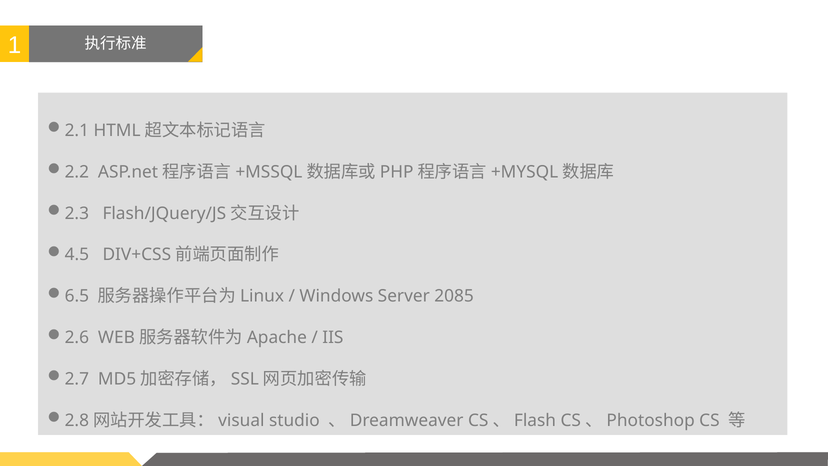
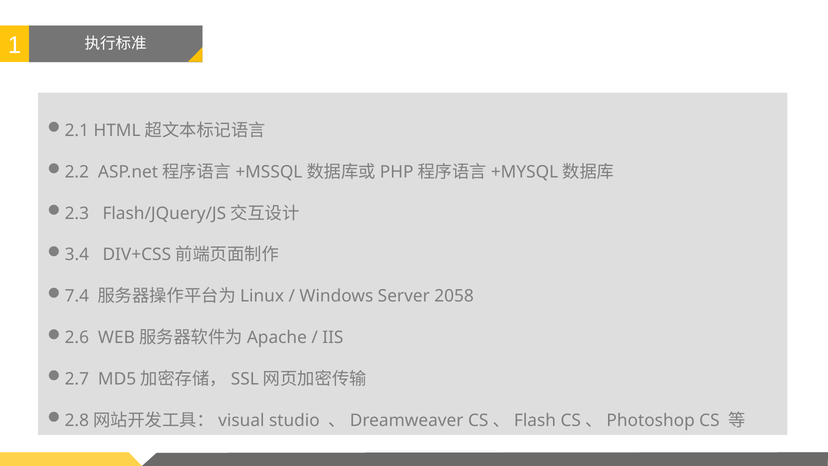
4.5: 4.5 -> 3.4
6.5: 6.5 -> 7.4
2085: 2085 -> 2058
